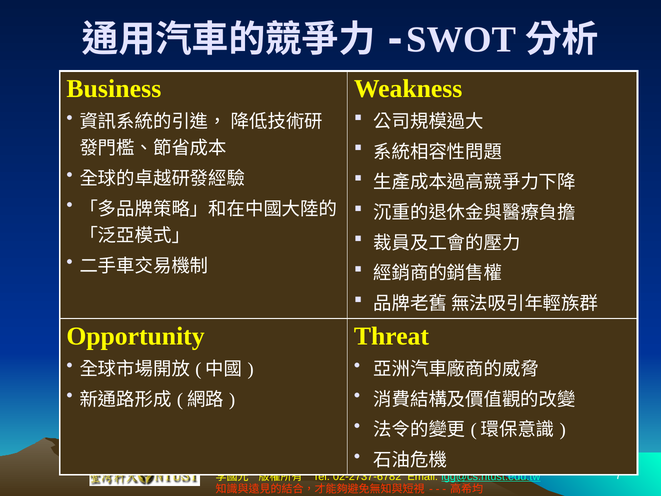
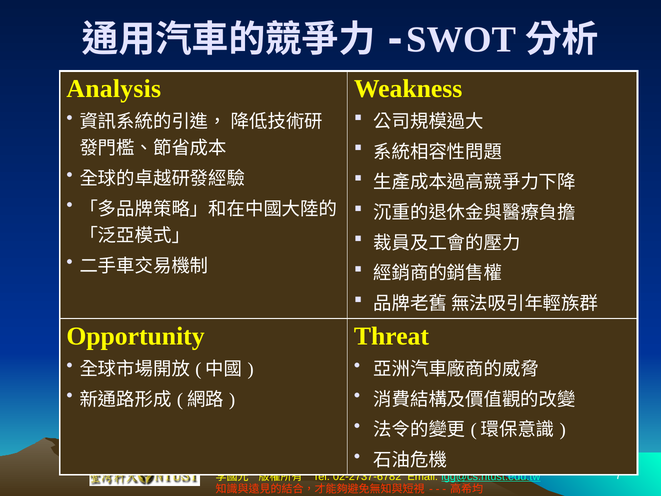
Business: Business -> Analysis
